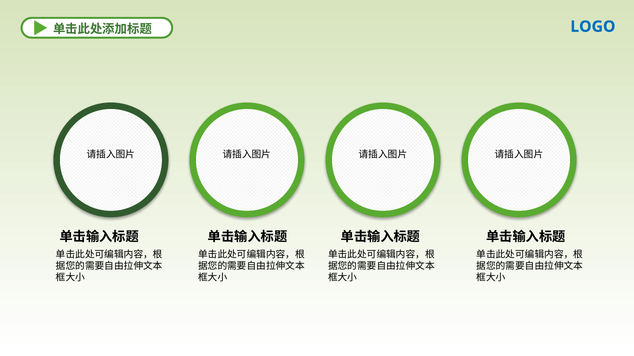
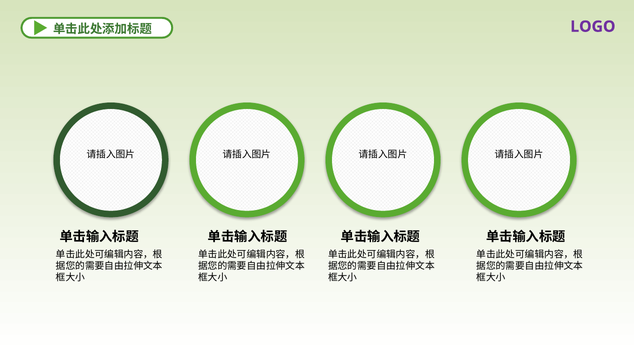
LOGO colour: blue -> purple
